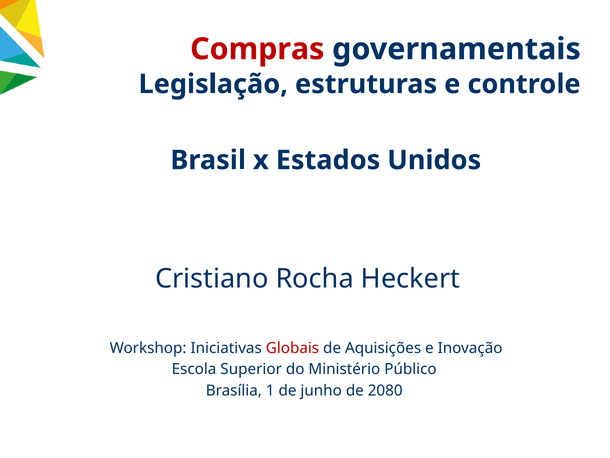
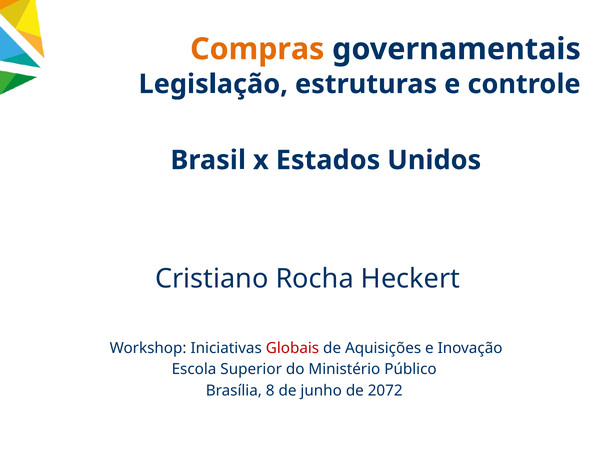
Compras colour: red -> orange
1: 1 -> 8
2080: 2080 -> 2072
